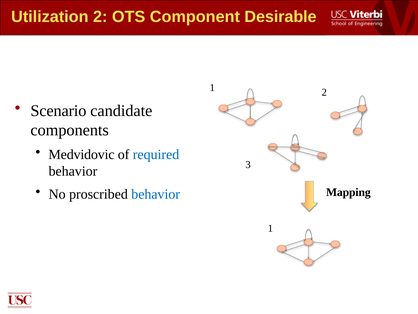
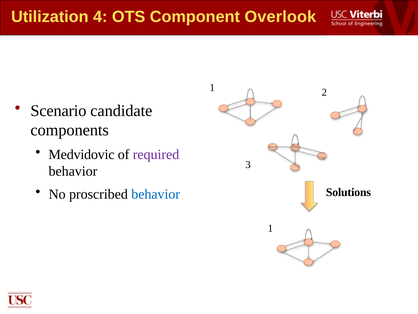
Utilization 2: 2 -> 4
Desirable: Desirable -> Overlook
required colour: blue -> purple
Mapping: Mapping -> Solutions
